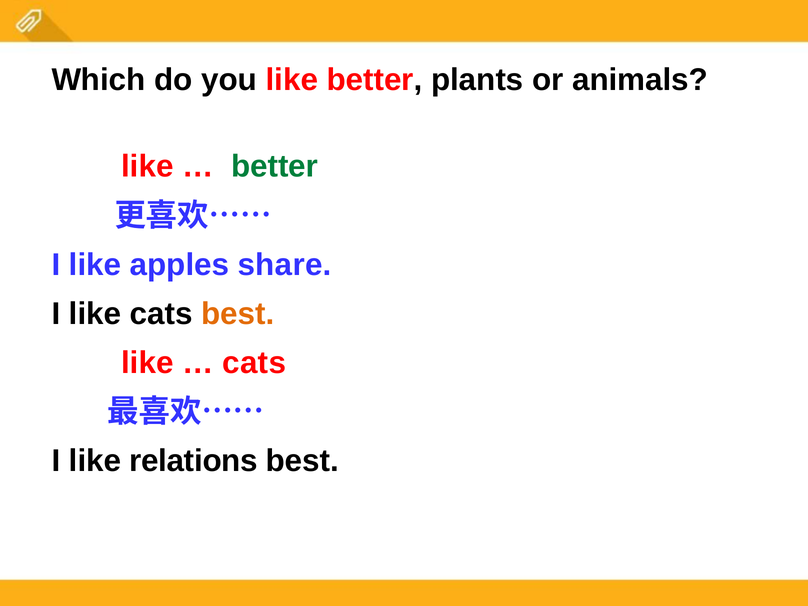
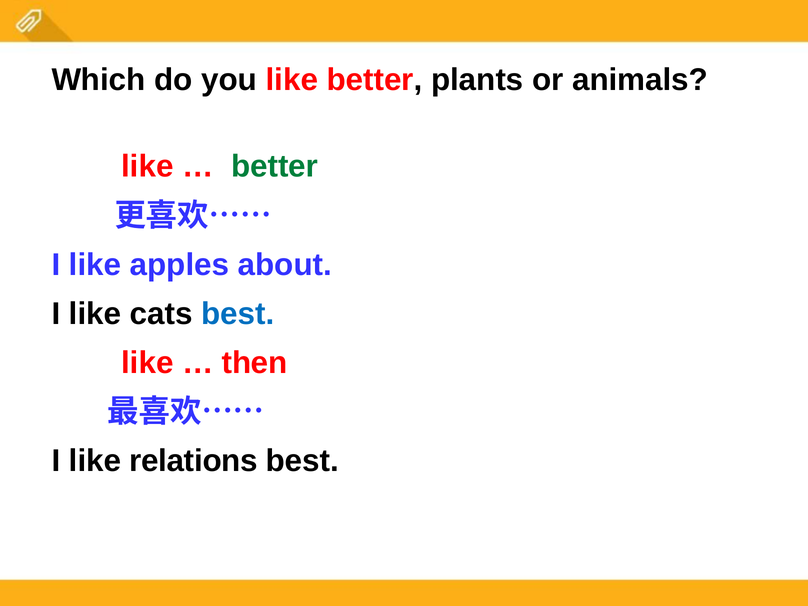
share: share -> about
best at (238, 314) colour: orange -> blue
cats at (254, 363): cats -> then
